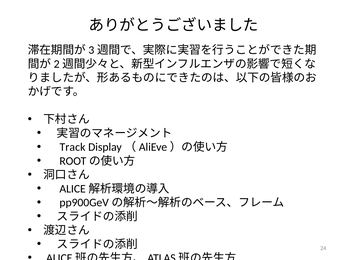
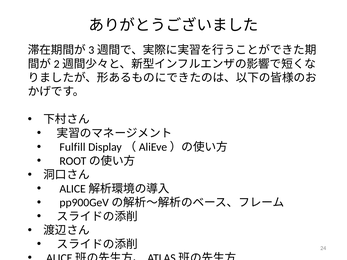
Track: Track -> Fulfill
